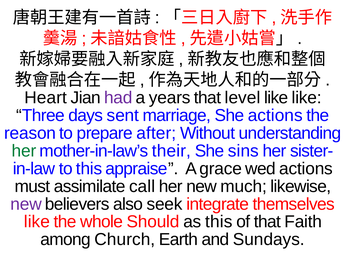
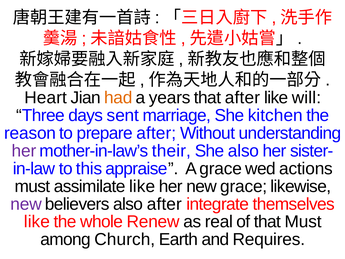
had colour: purple -> orange
that level: level -> after
like like: like -> will
She actions: actions -> kitchen
her at (24, 151) colour: green -> purple
She sins: sins -> also
assimilate call: call -> like
new much: much -> grace
also seek: seek -> after
Should: Should -> Renew
as this: this -> real
that Faith: Faith -> Must
Sundays: Sundays -> Requires
